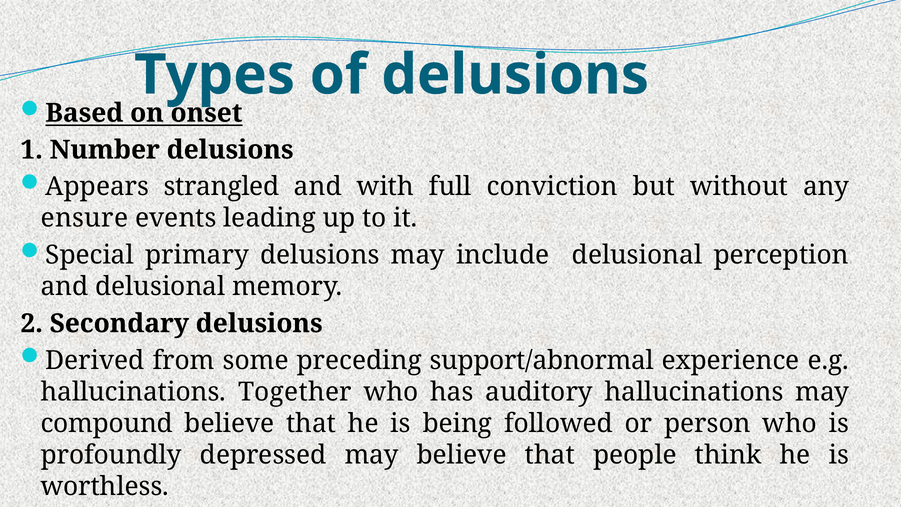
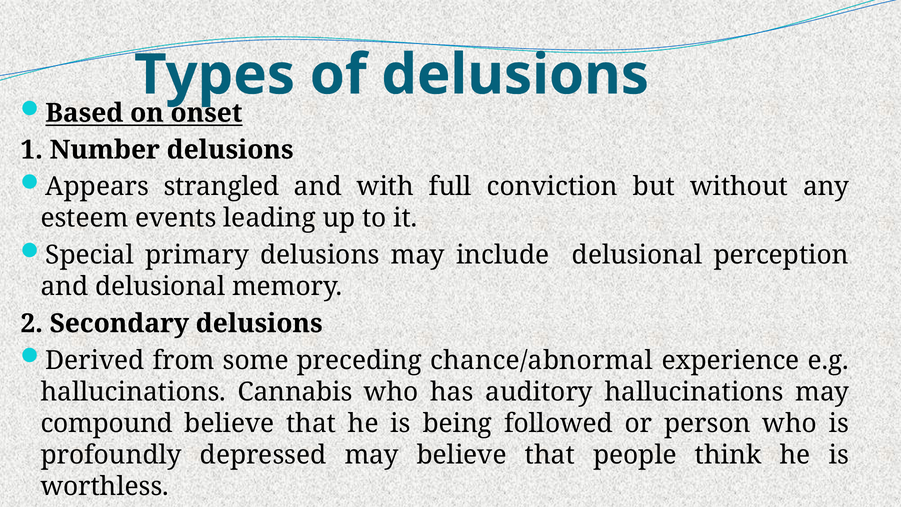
ensure: ensure -> esteem
support/abnormal: support/abnormal -> chance/abnormal
Together: Together -> Cannabis
